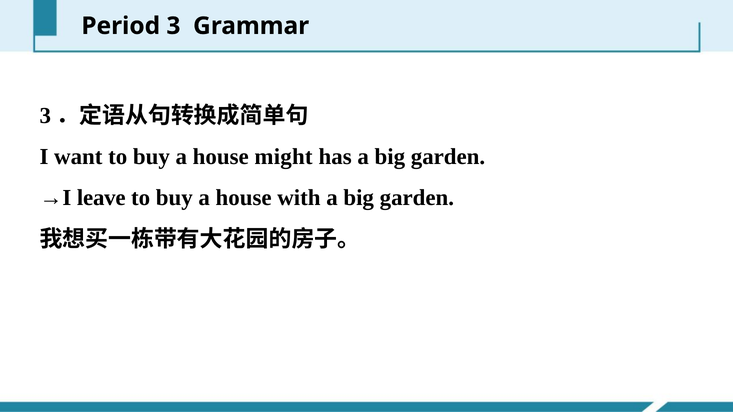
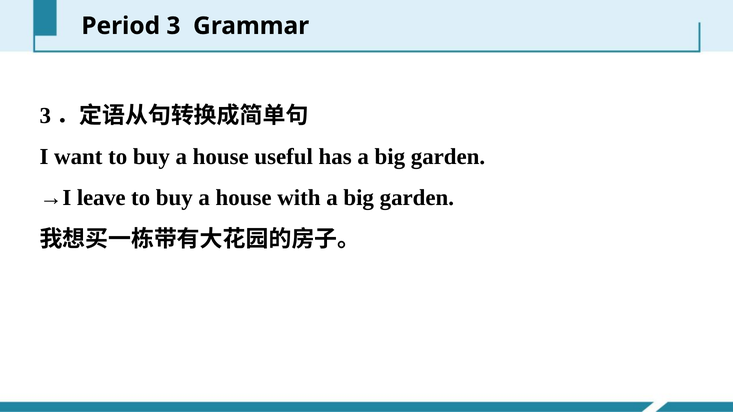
might: might -> useful
